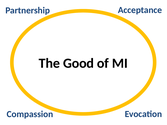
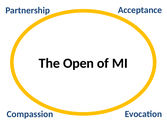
Good: Good -> Open
